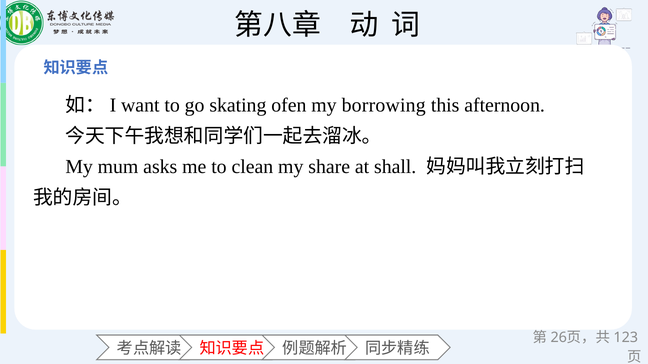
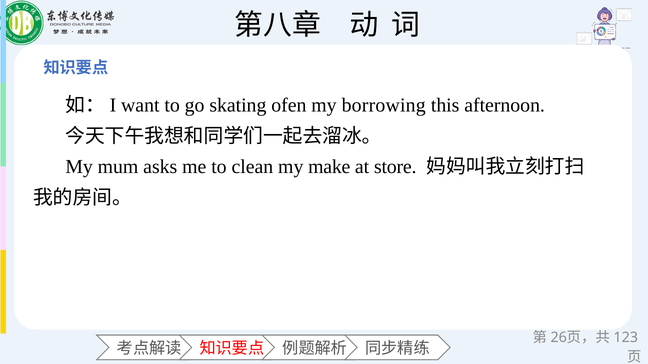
share: share -> make
shall: shall -> store
